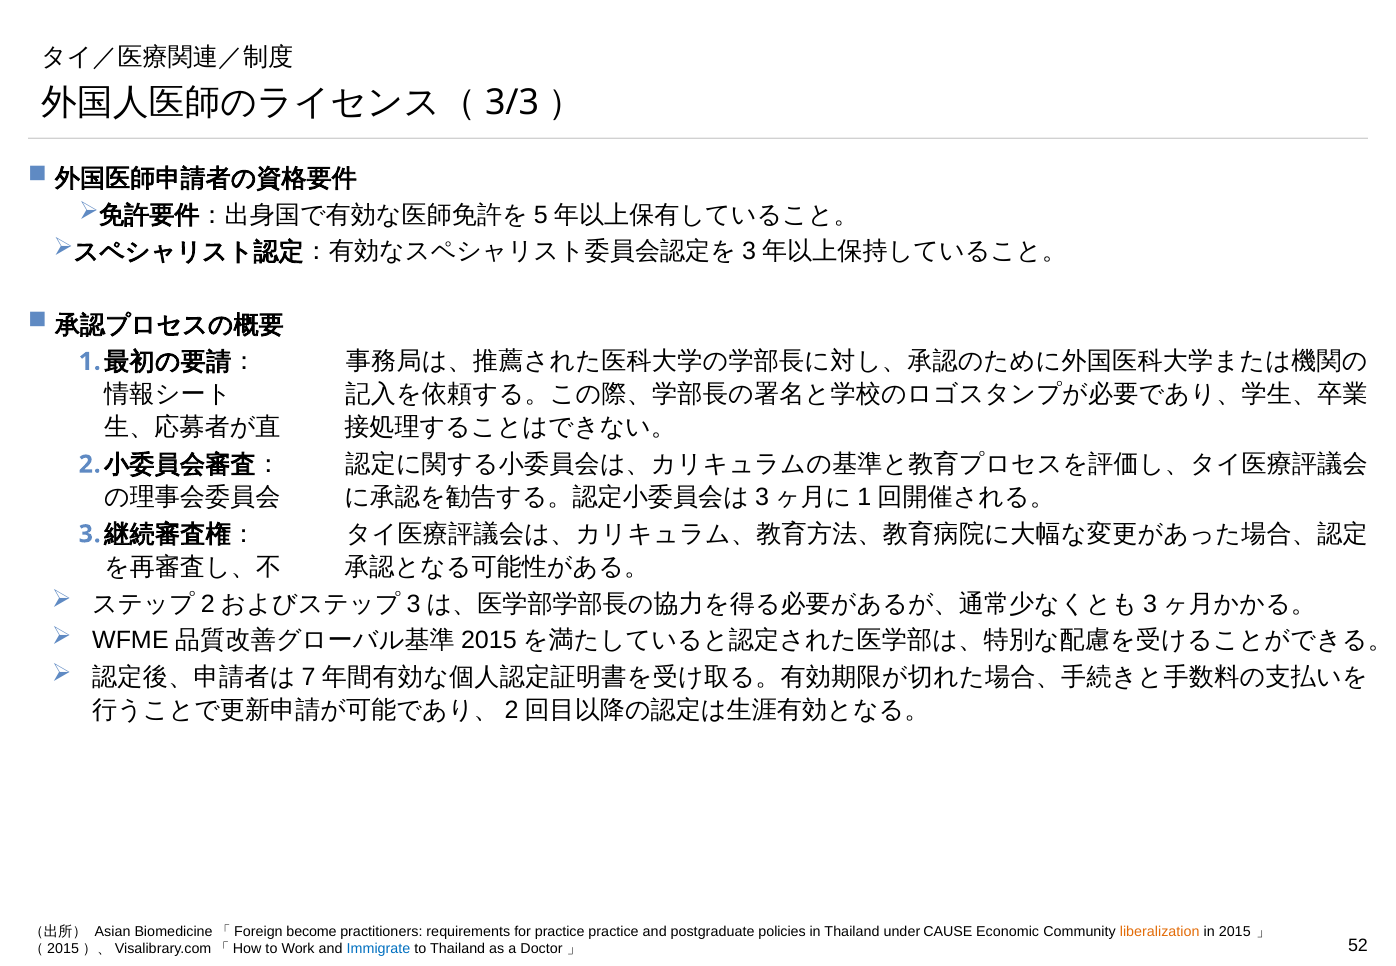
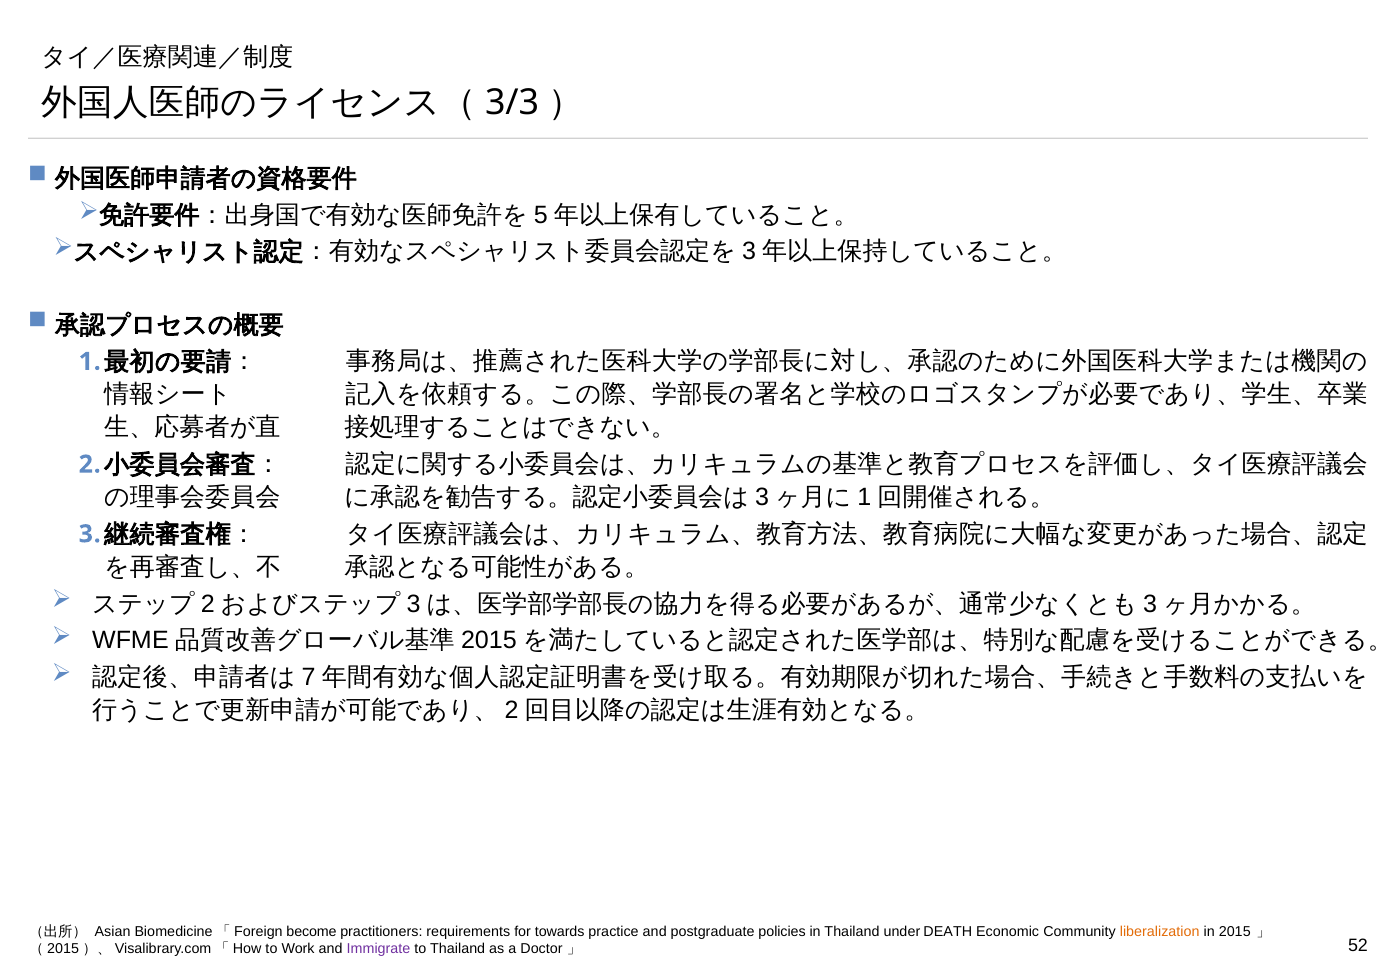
for practice: practice -> towards
CAUSE: CAUSE -> DEATH
Immigrate colour: blue -> purple
